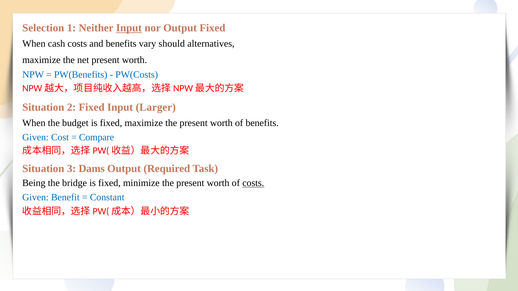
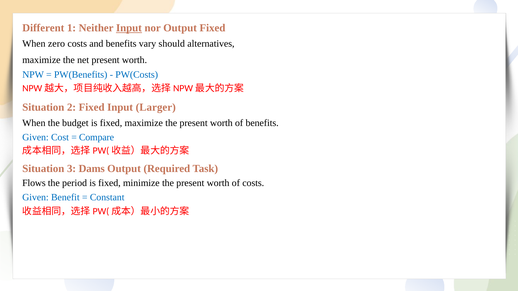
Selection: Selection -> Different
cash: cash -> zero
Being: Being -> Flows
bridge: bridge -> period
costs at (253, 183) underline: present -> none
